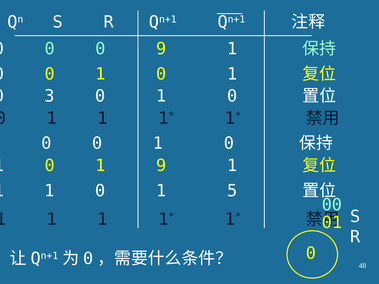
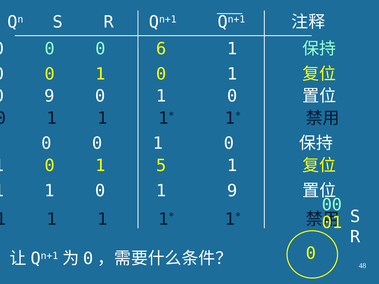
0 9: 9 -> 6
3 at (50, 96): 3 -> 9
1 9: 9 -> 5
1 5: 5 -> 9
